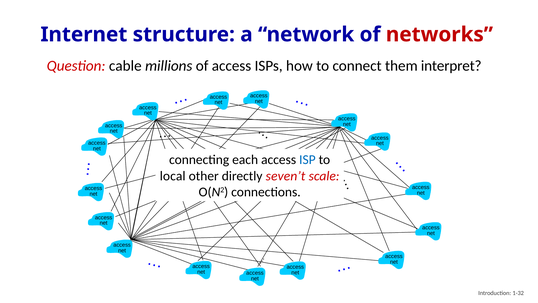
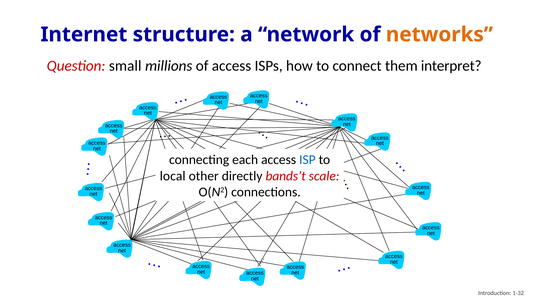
networks colour: red -> orange
cable: cable -> small
seven’t: seven’t -> bands’t
